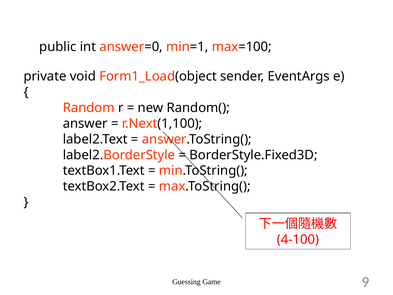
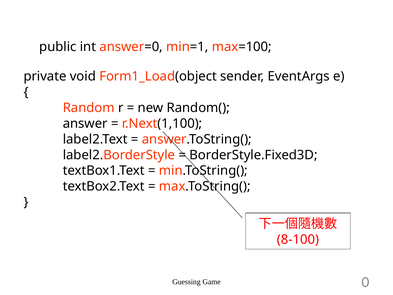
4-100: 4-100 -> 8-100
9: 9 -> 0
